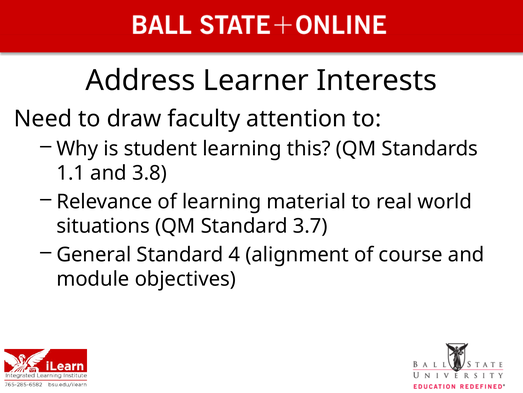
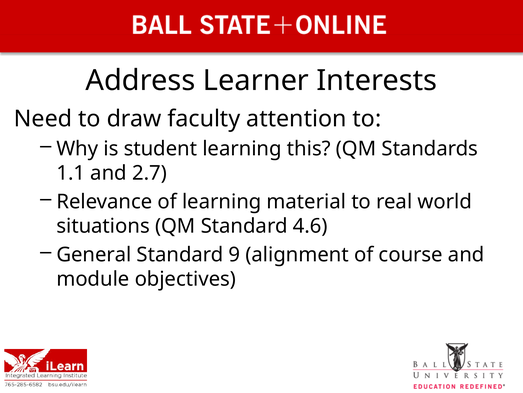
3.8: 3.8 -> 2.7
3.7: 3.7 -> 4.6
4: 4 -> 9
